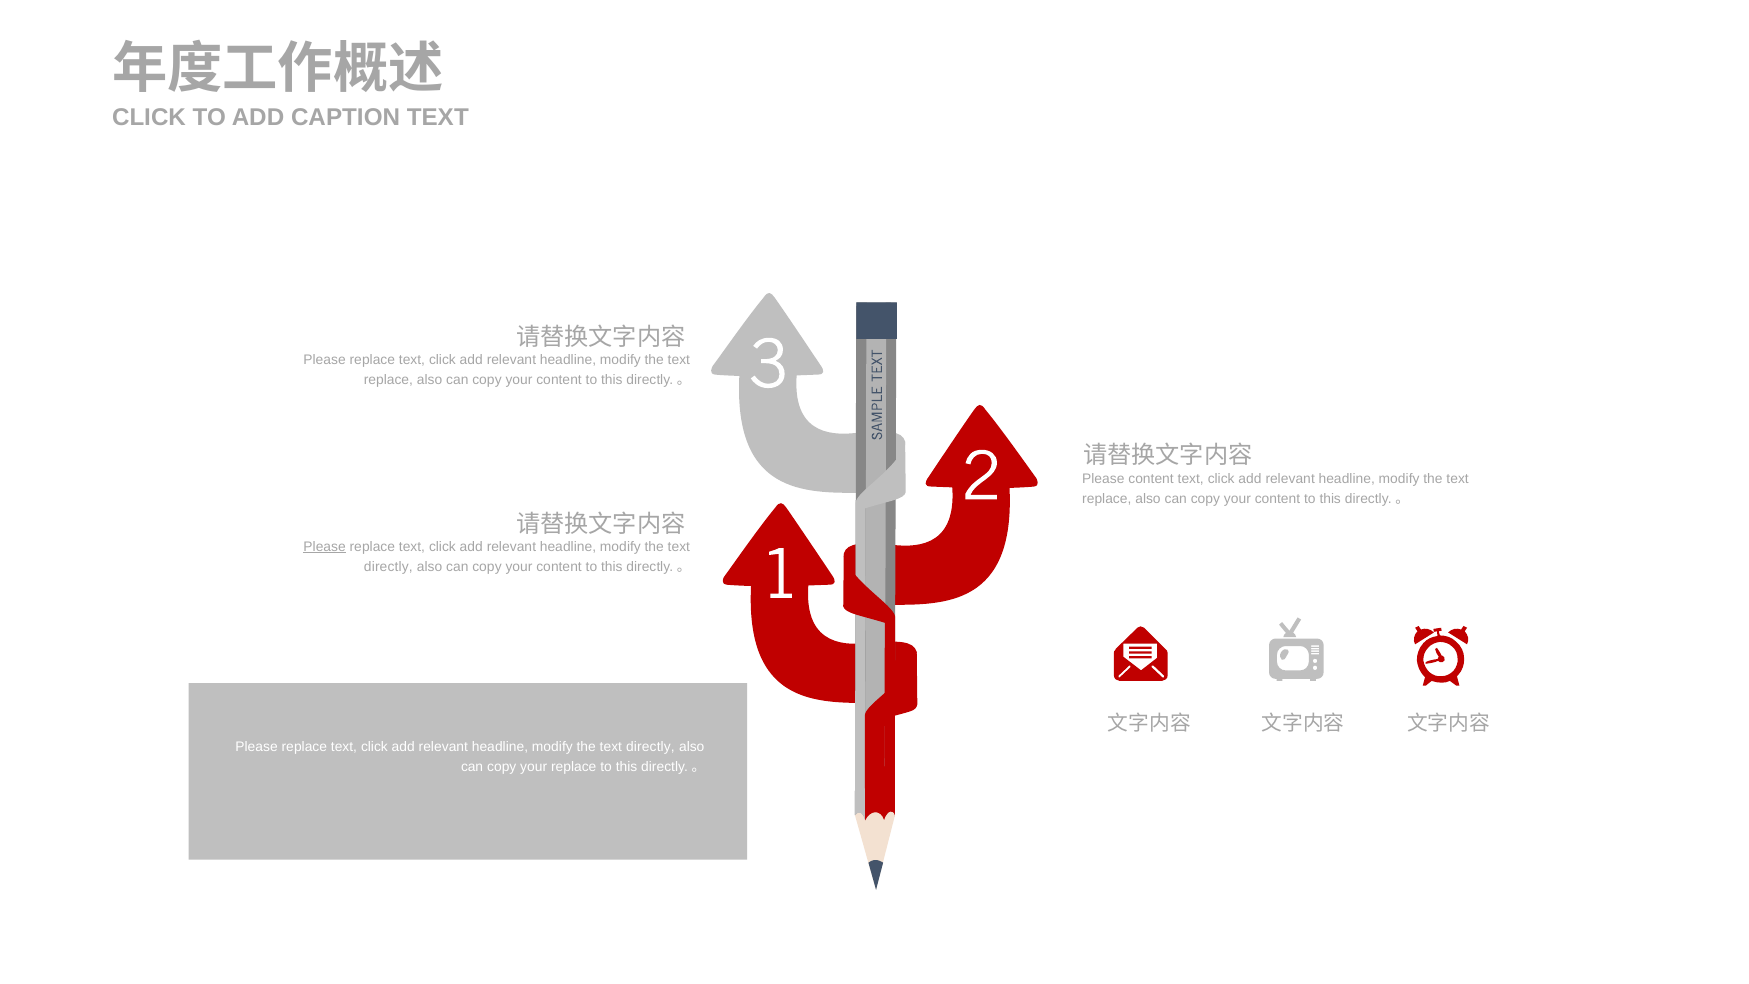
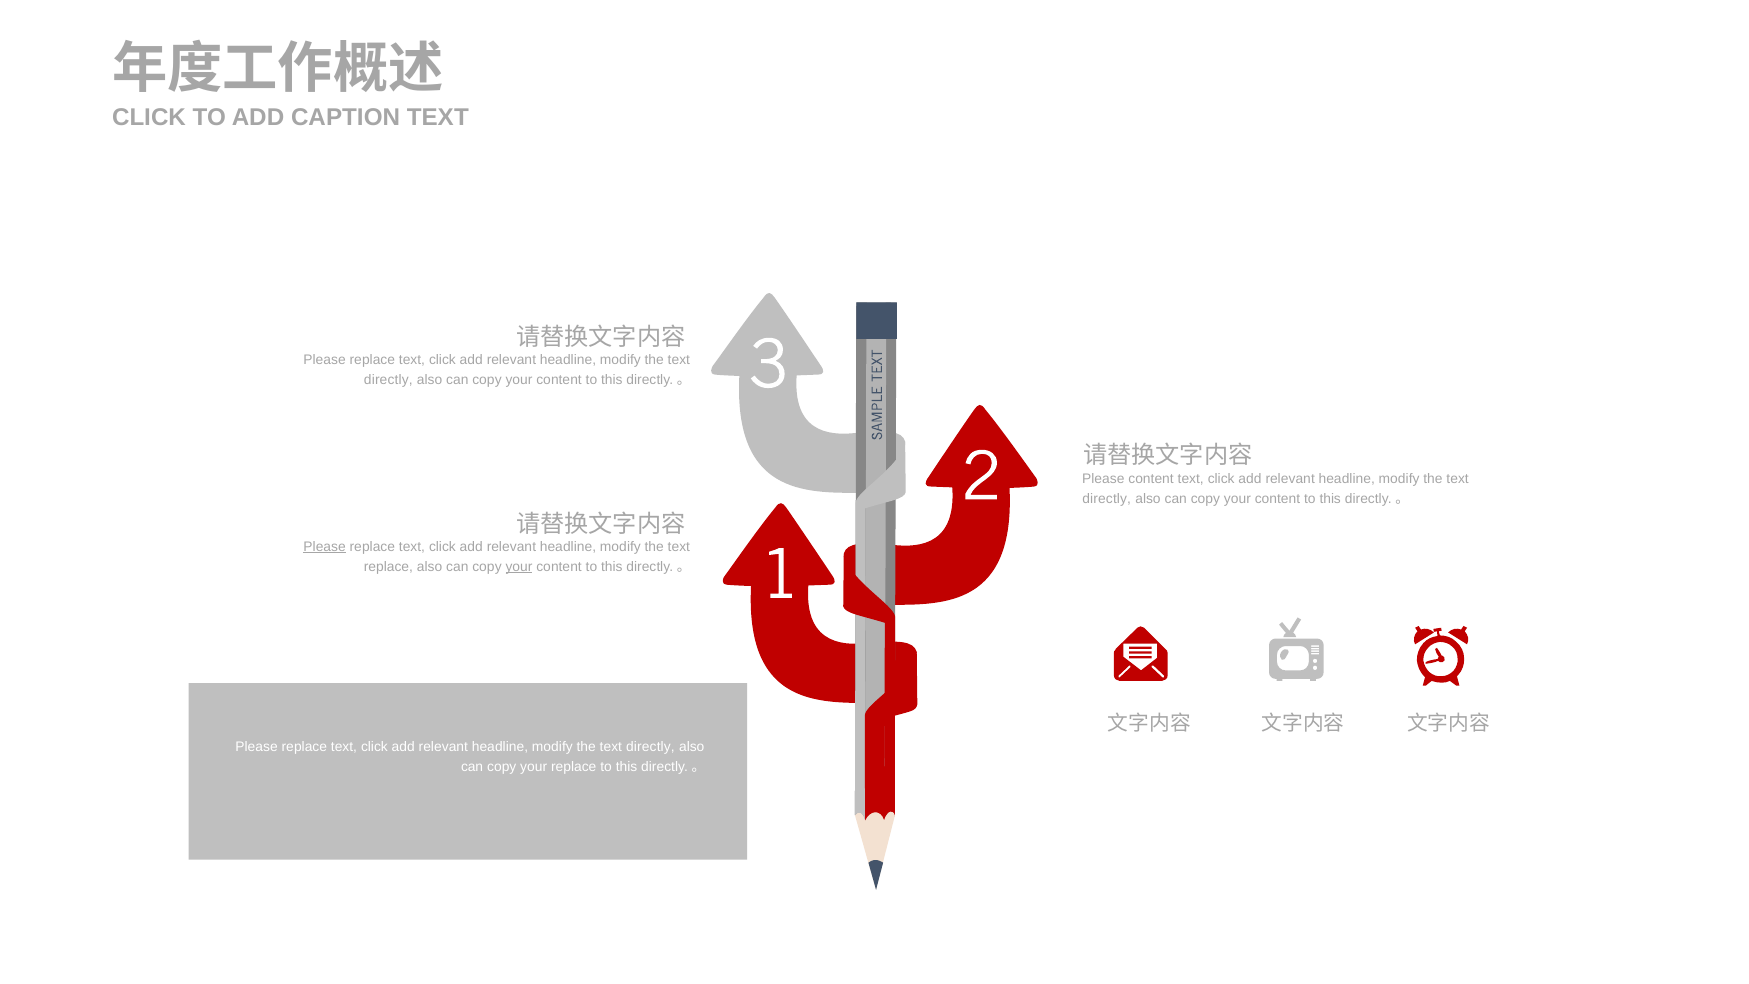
replace at (388, 380): replace -> directly
replace at (1107, 498): replace -> directly
directly at (388, 567): directly -> replace
your at (519, 567) underline: none -> present
